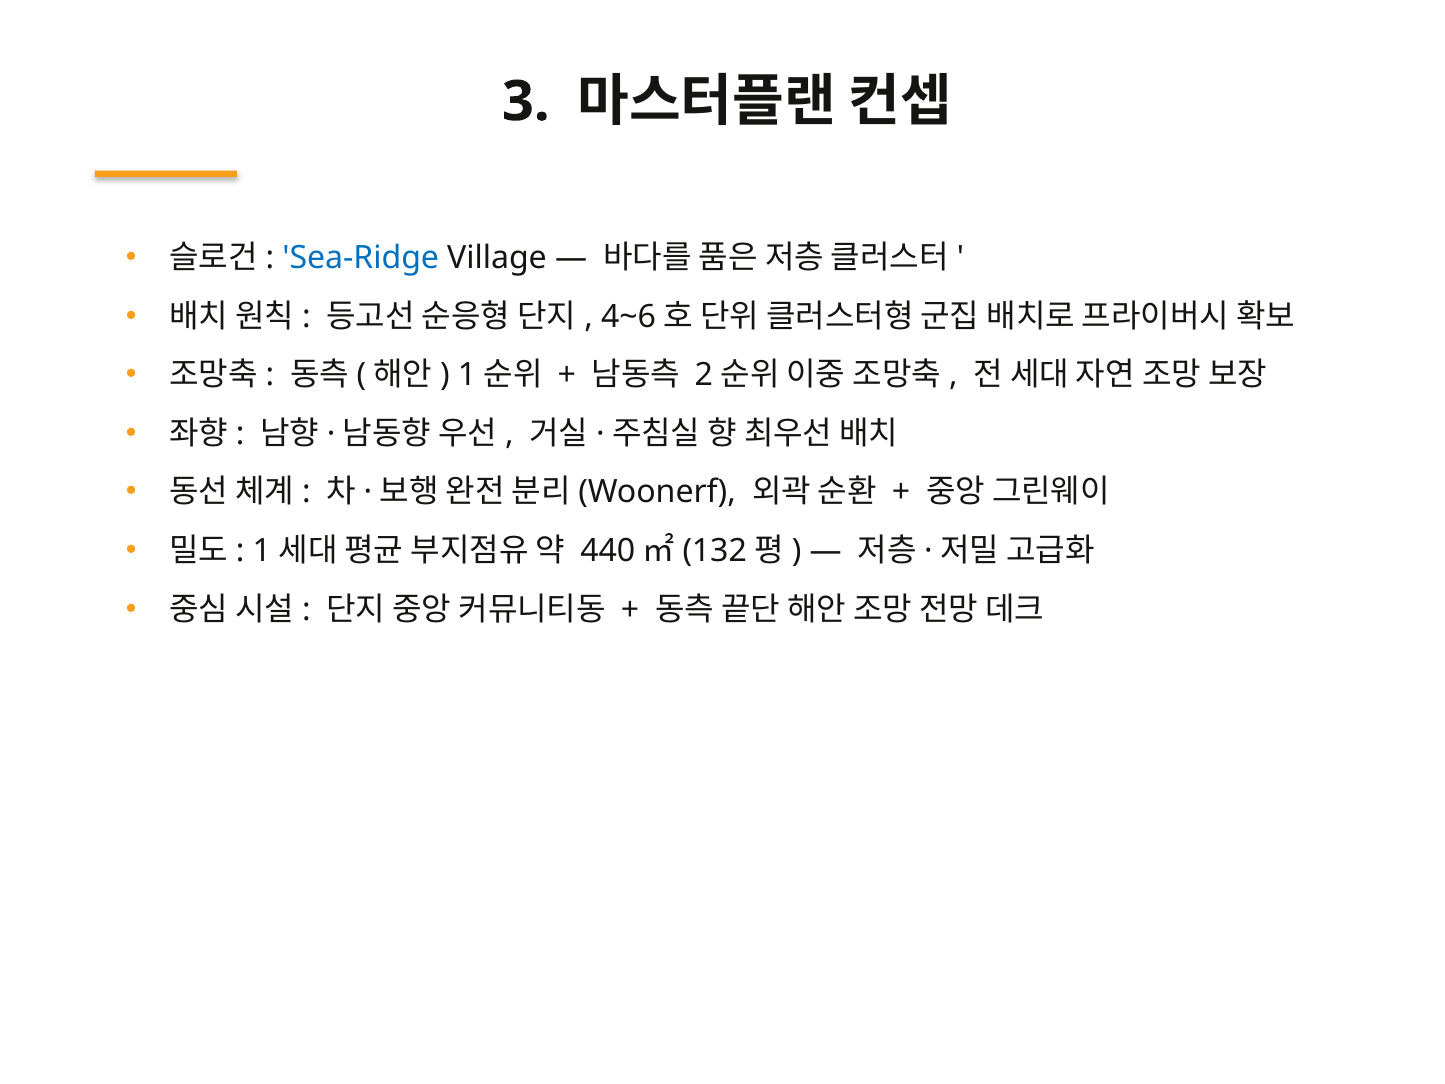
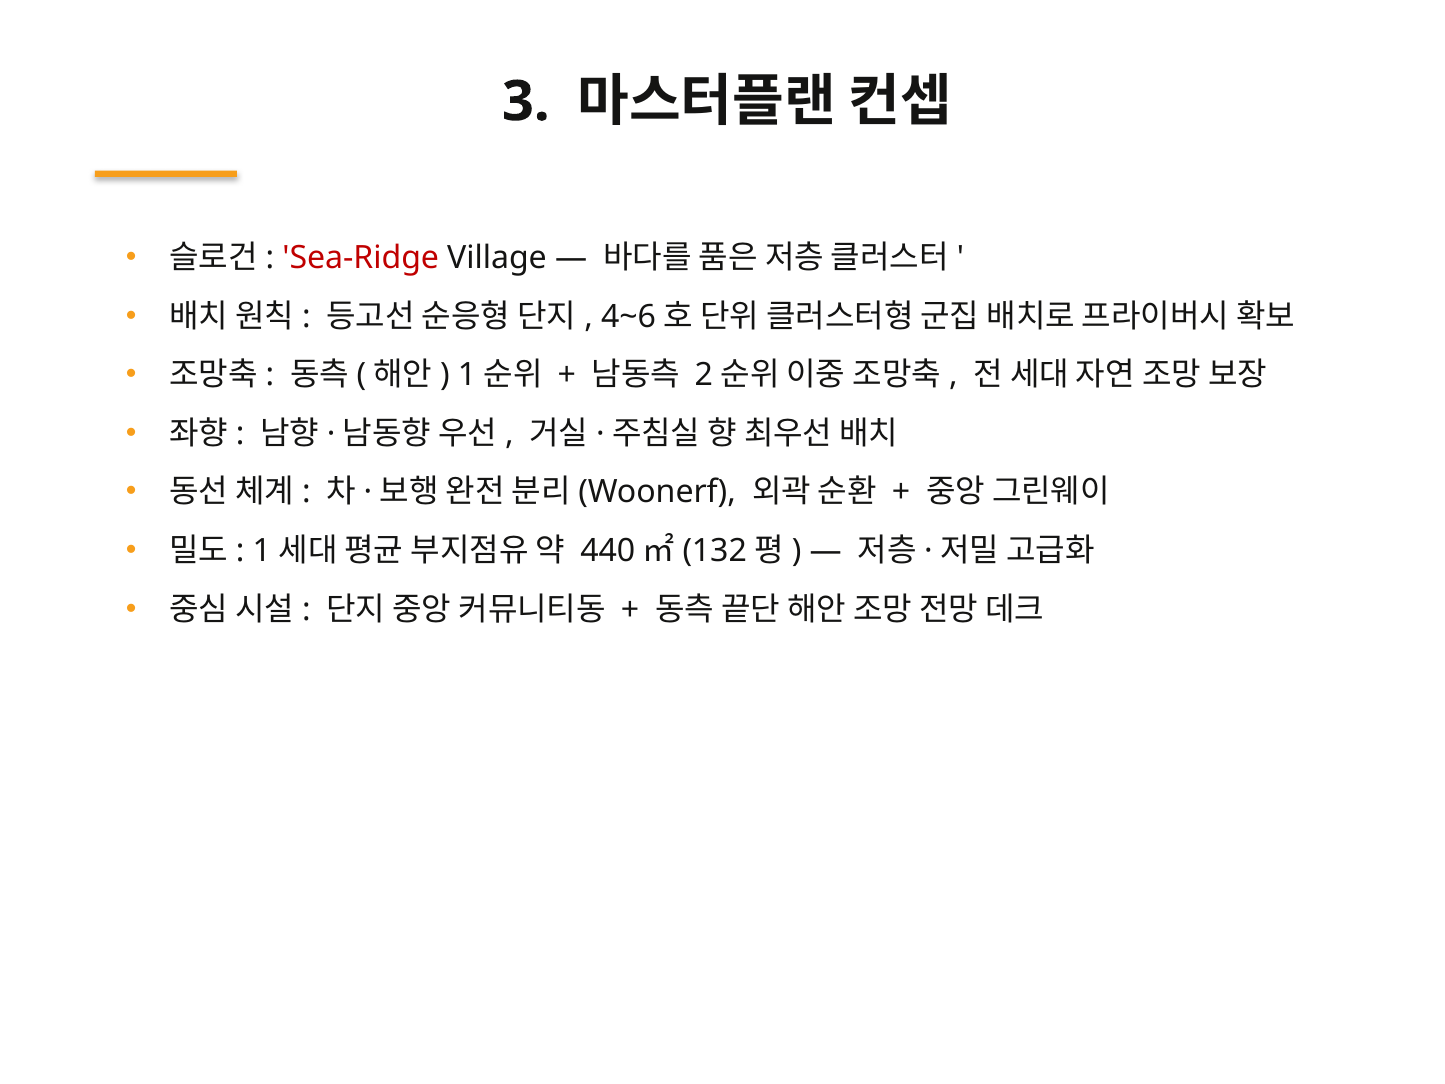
Sea-Ridge colour: blue -> red
